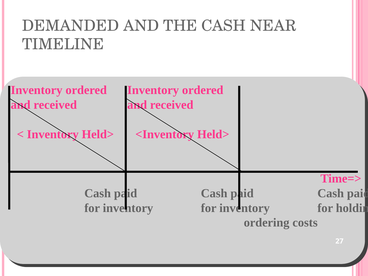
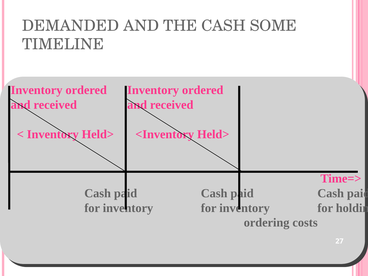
NEAR: NEAR -> SOME
